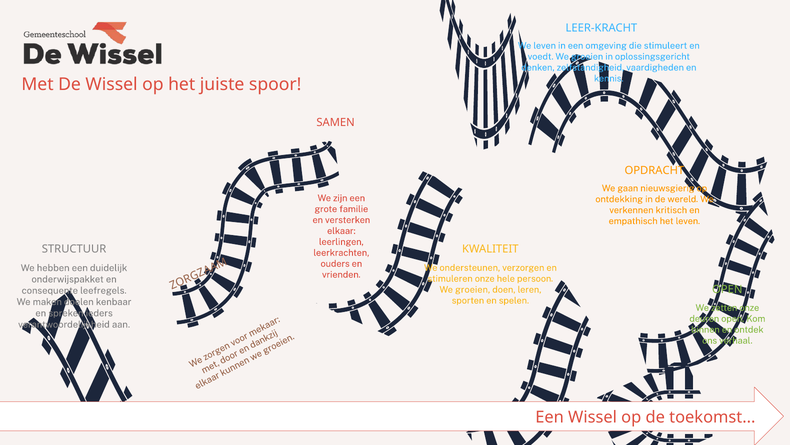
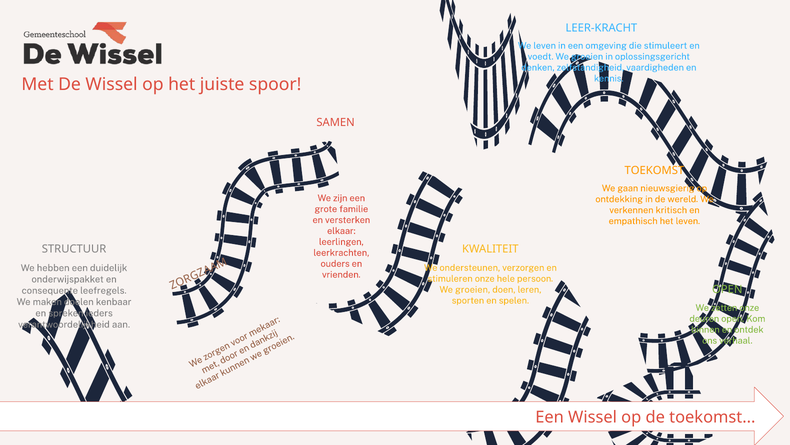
OPDRACHT at (654, 170): OPDRACHT -> TOEKOMST
